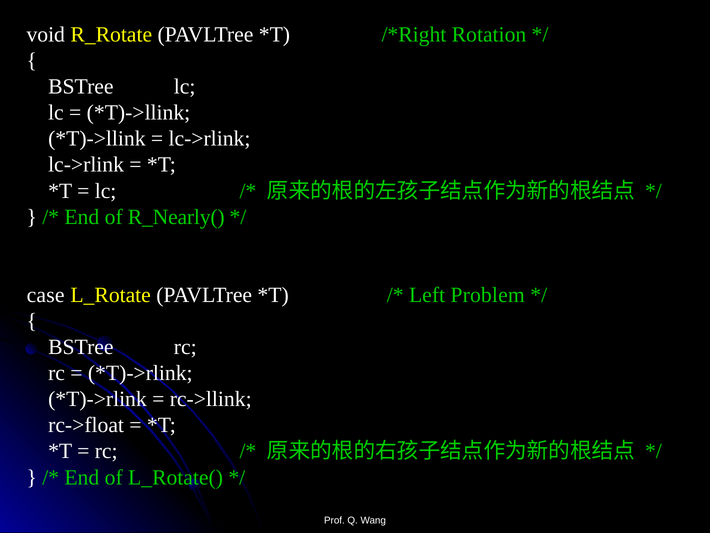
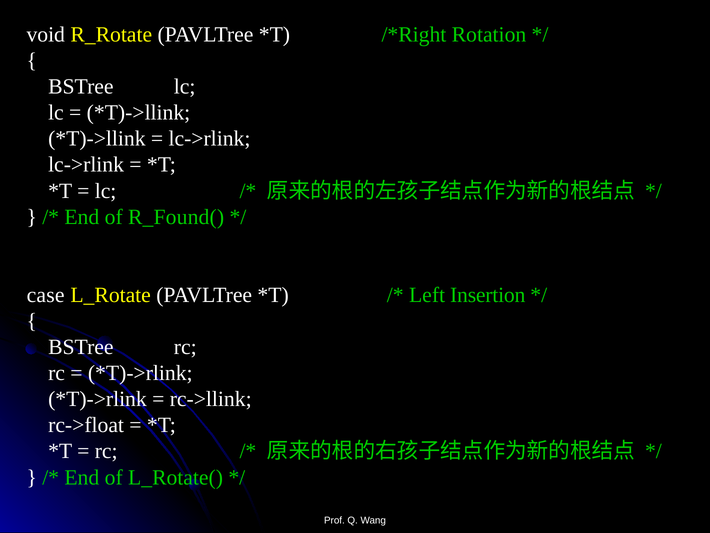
R_Nearly(: R_Nearly( -> R_Found(
Problem: Problem -> Insertion
